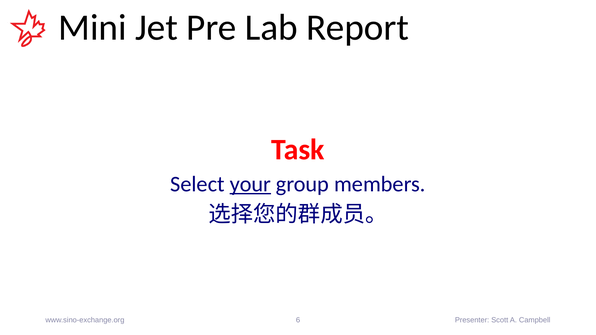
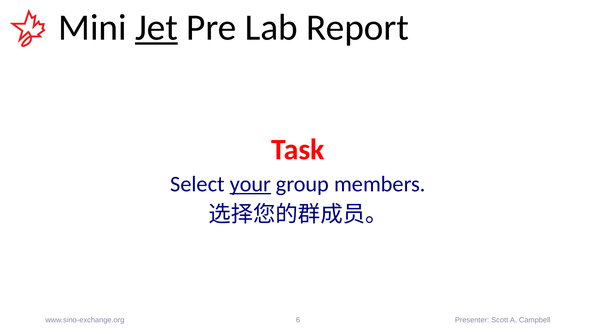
Jet underline: none -> present
